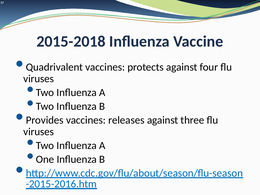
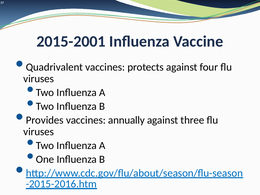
2015-2018: 2015-2018 -> 2015-2001
releases: releases -> annually
